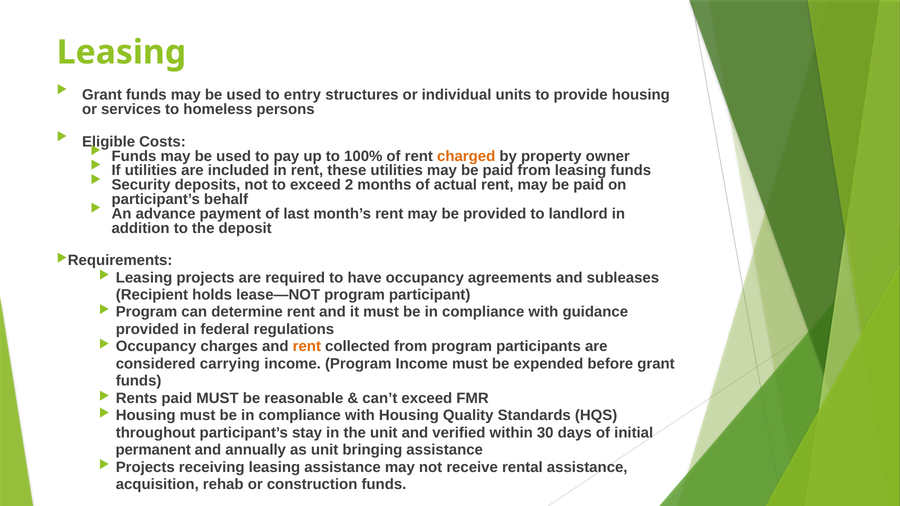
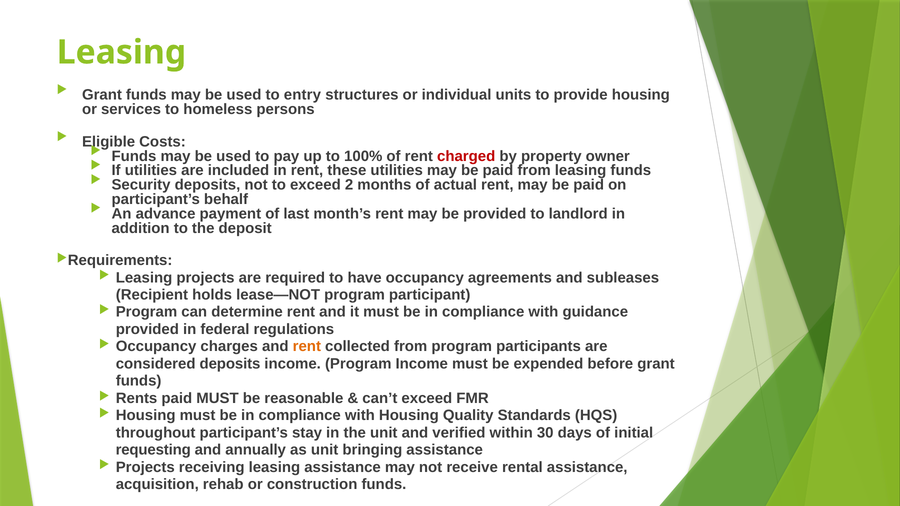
charged colour: orange -> red
considered carrying: carrying -> deposits
permanent: permanent -> requesting
